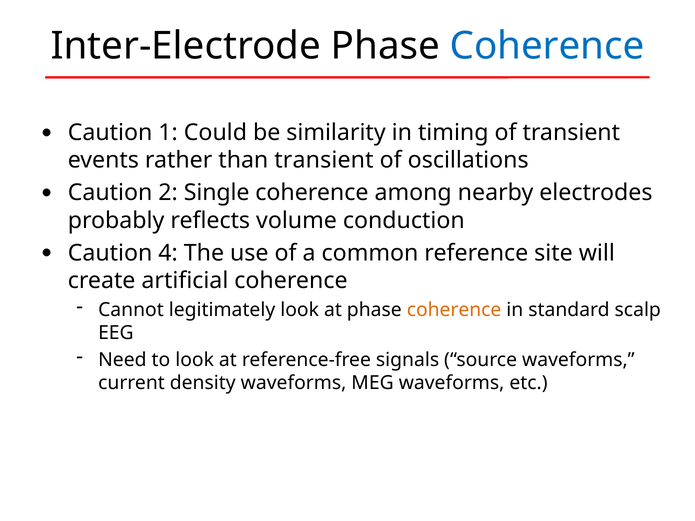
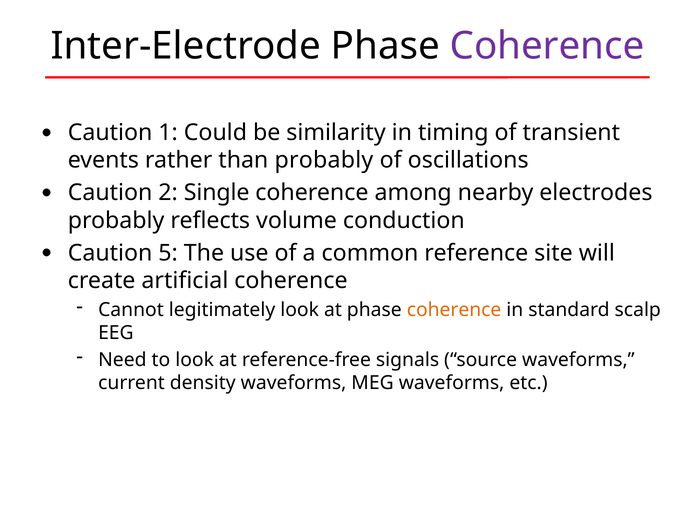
Coherence at (547, 46) colour: blue -> purple
than transient: transient -> probably
4: 4 -> 5
